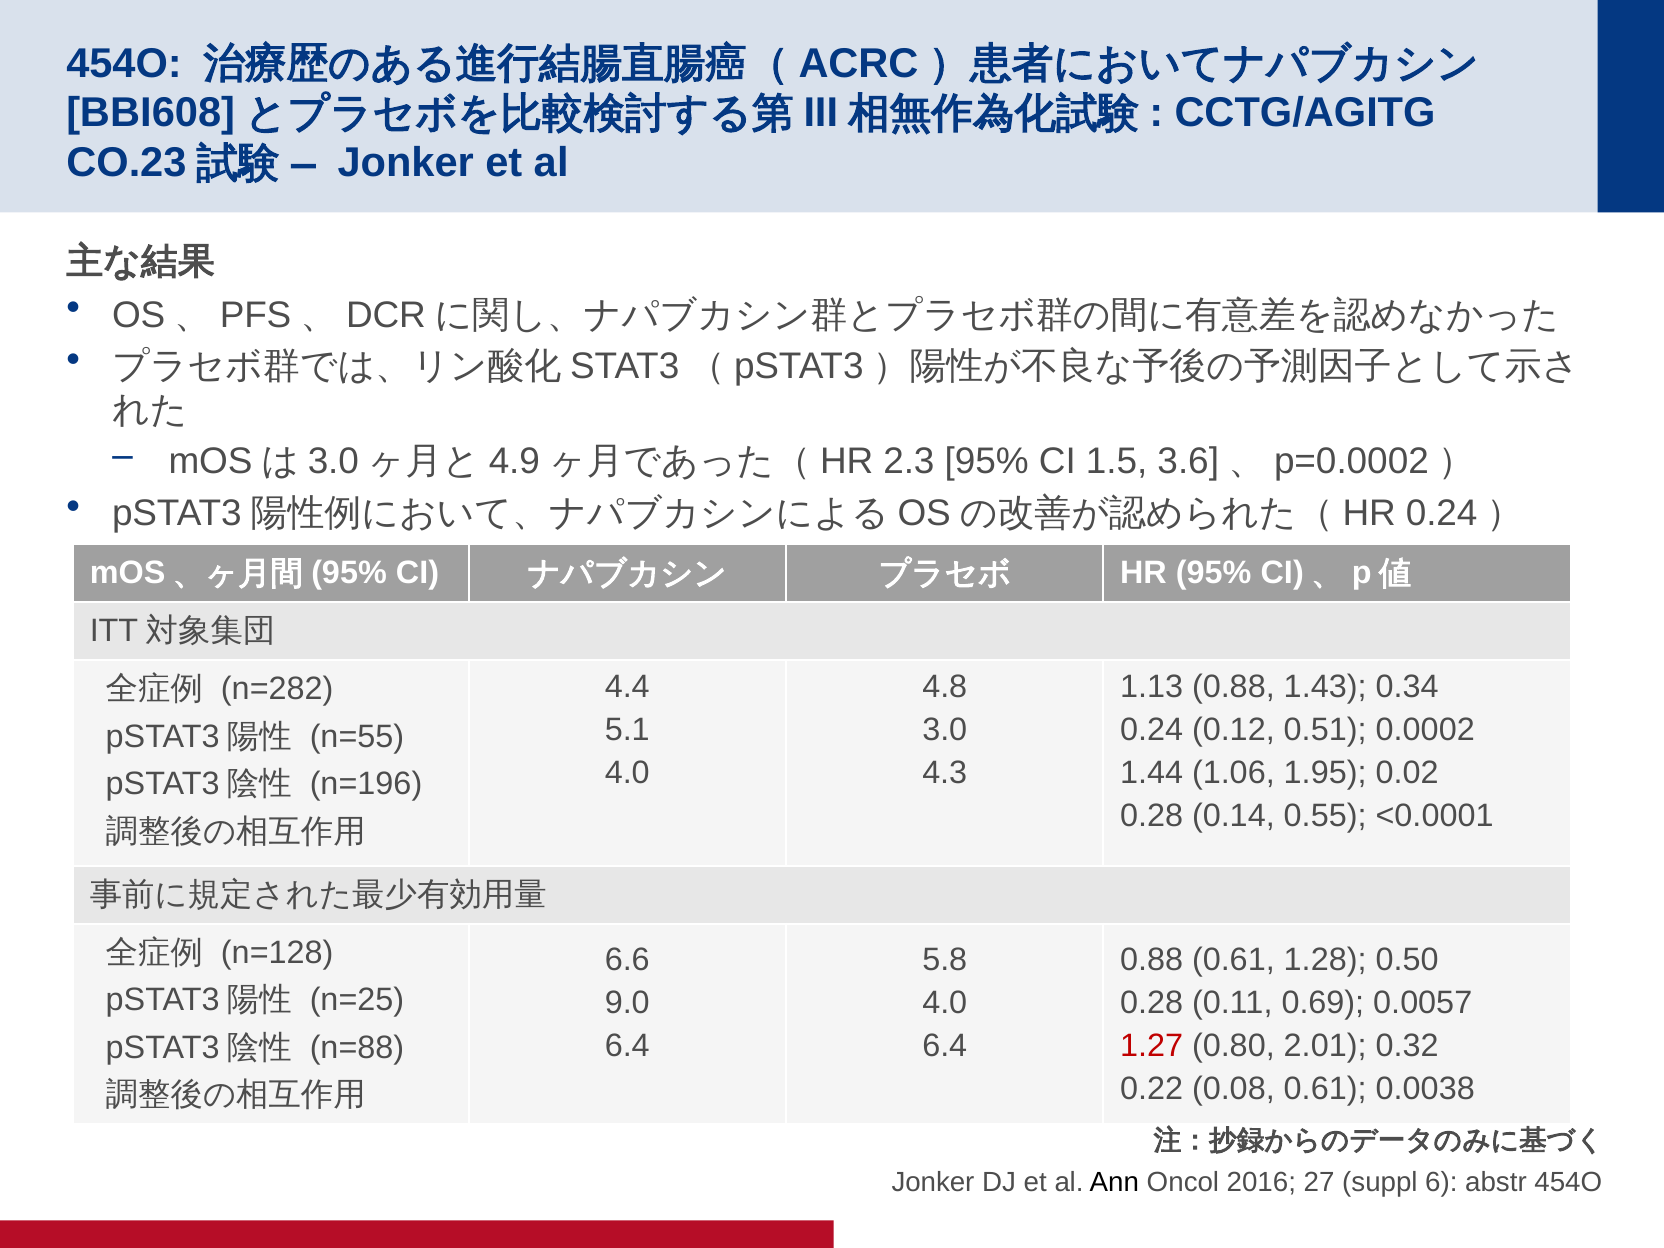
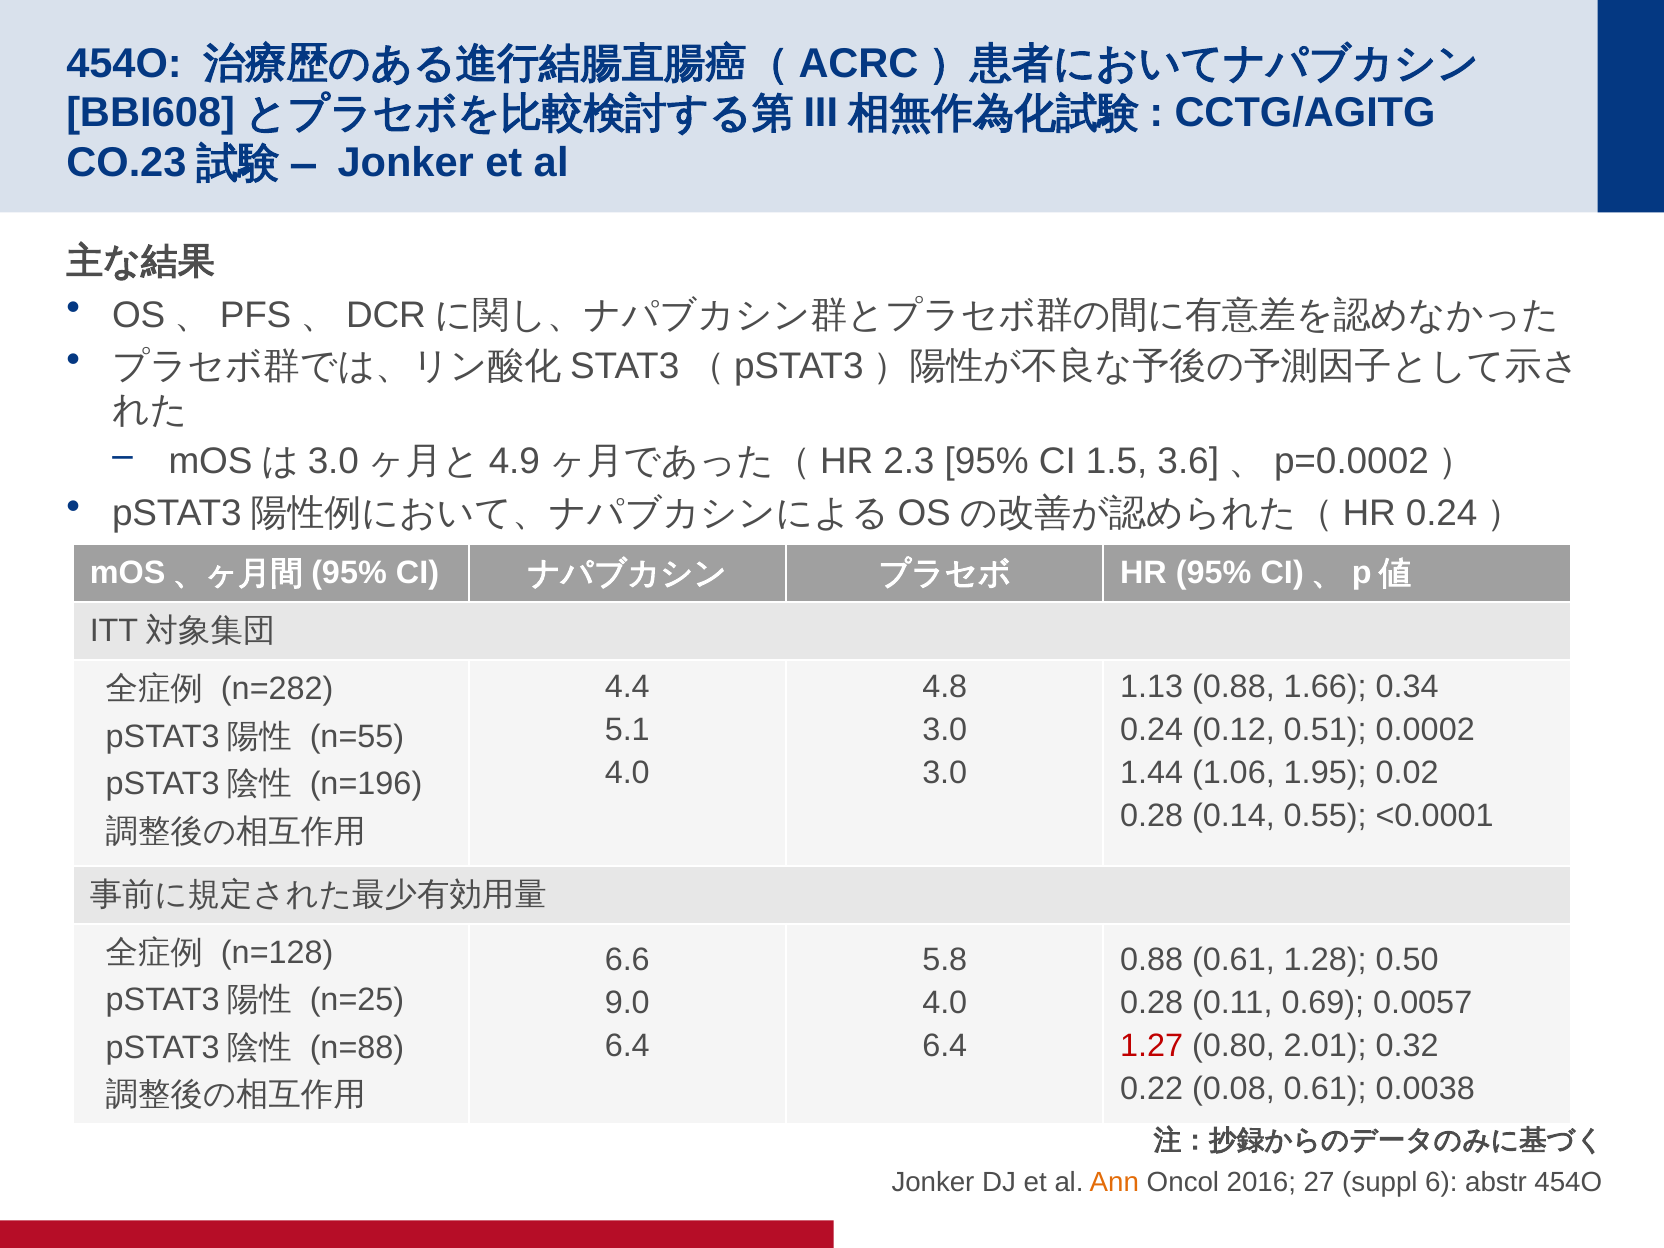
1.43: 1.43 -> 1.66
4.3 at (945, 773): 4.3 -> 3.0
Ann colour: black -> orange
